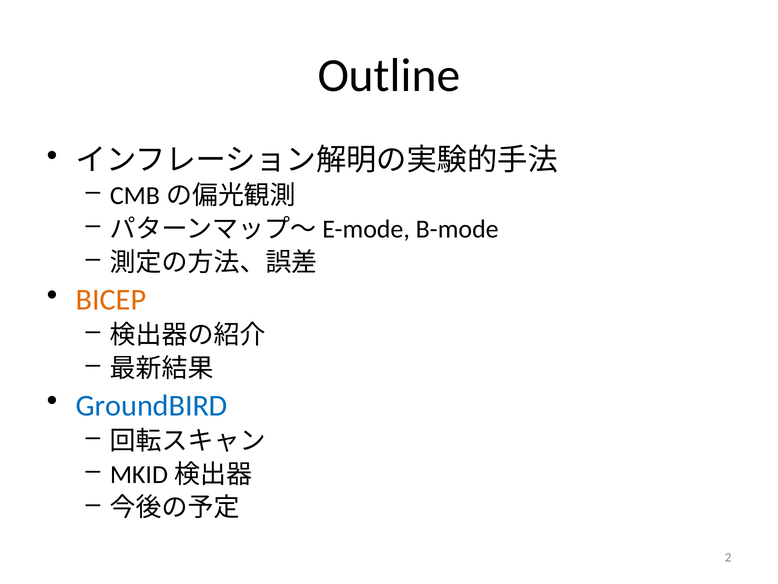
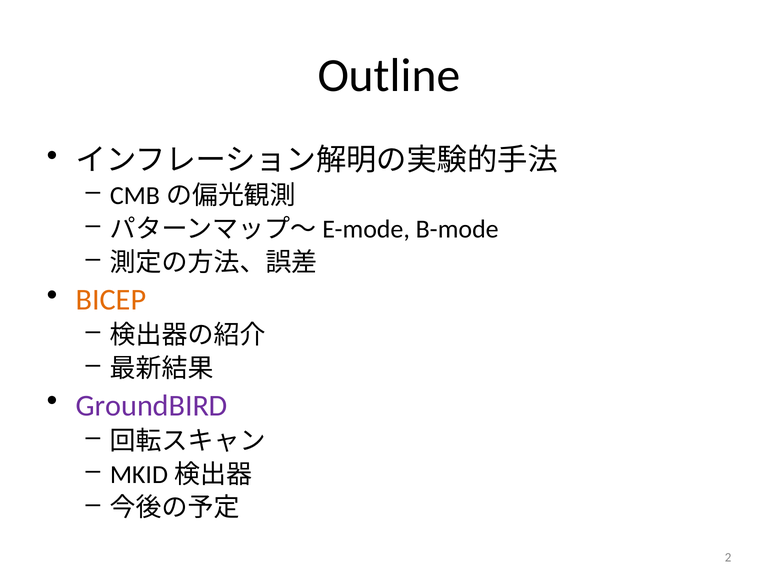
GroundBIRD colour: blue -> purple
